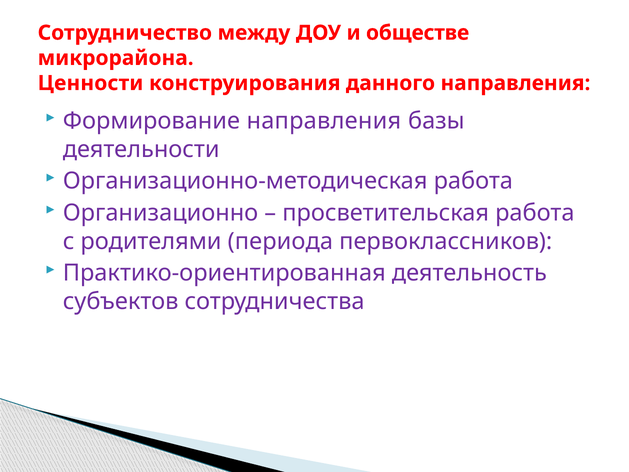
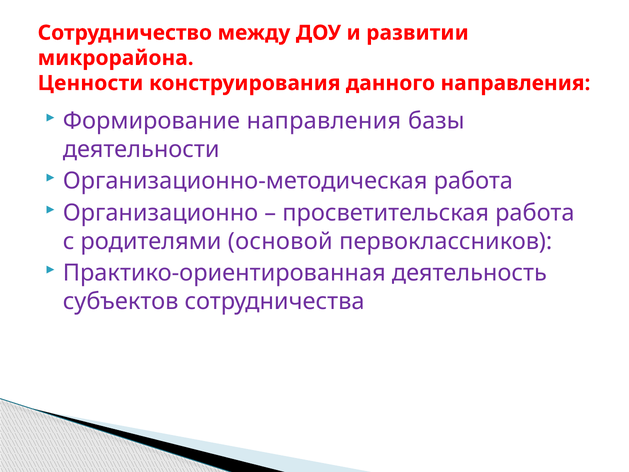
обществе: обществе -> развитии
периода: периода -> основой
